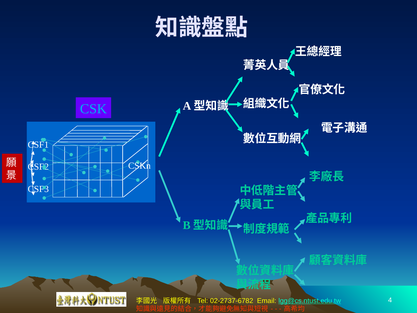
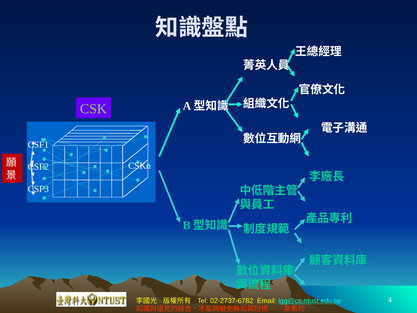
CSK colour: light blue -> light green
